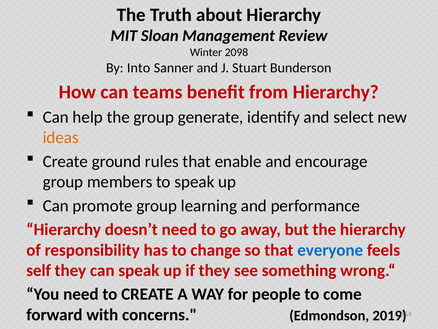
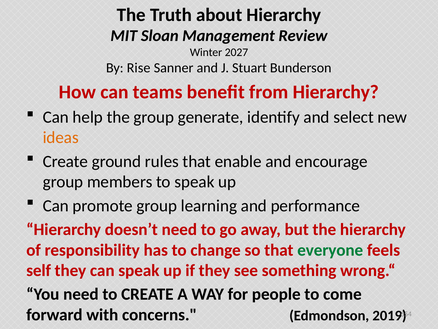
2098: 2098 -> 2027
Into: Into -> Rise
everyone colour: blue -> green
